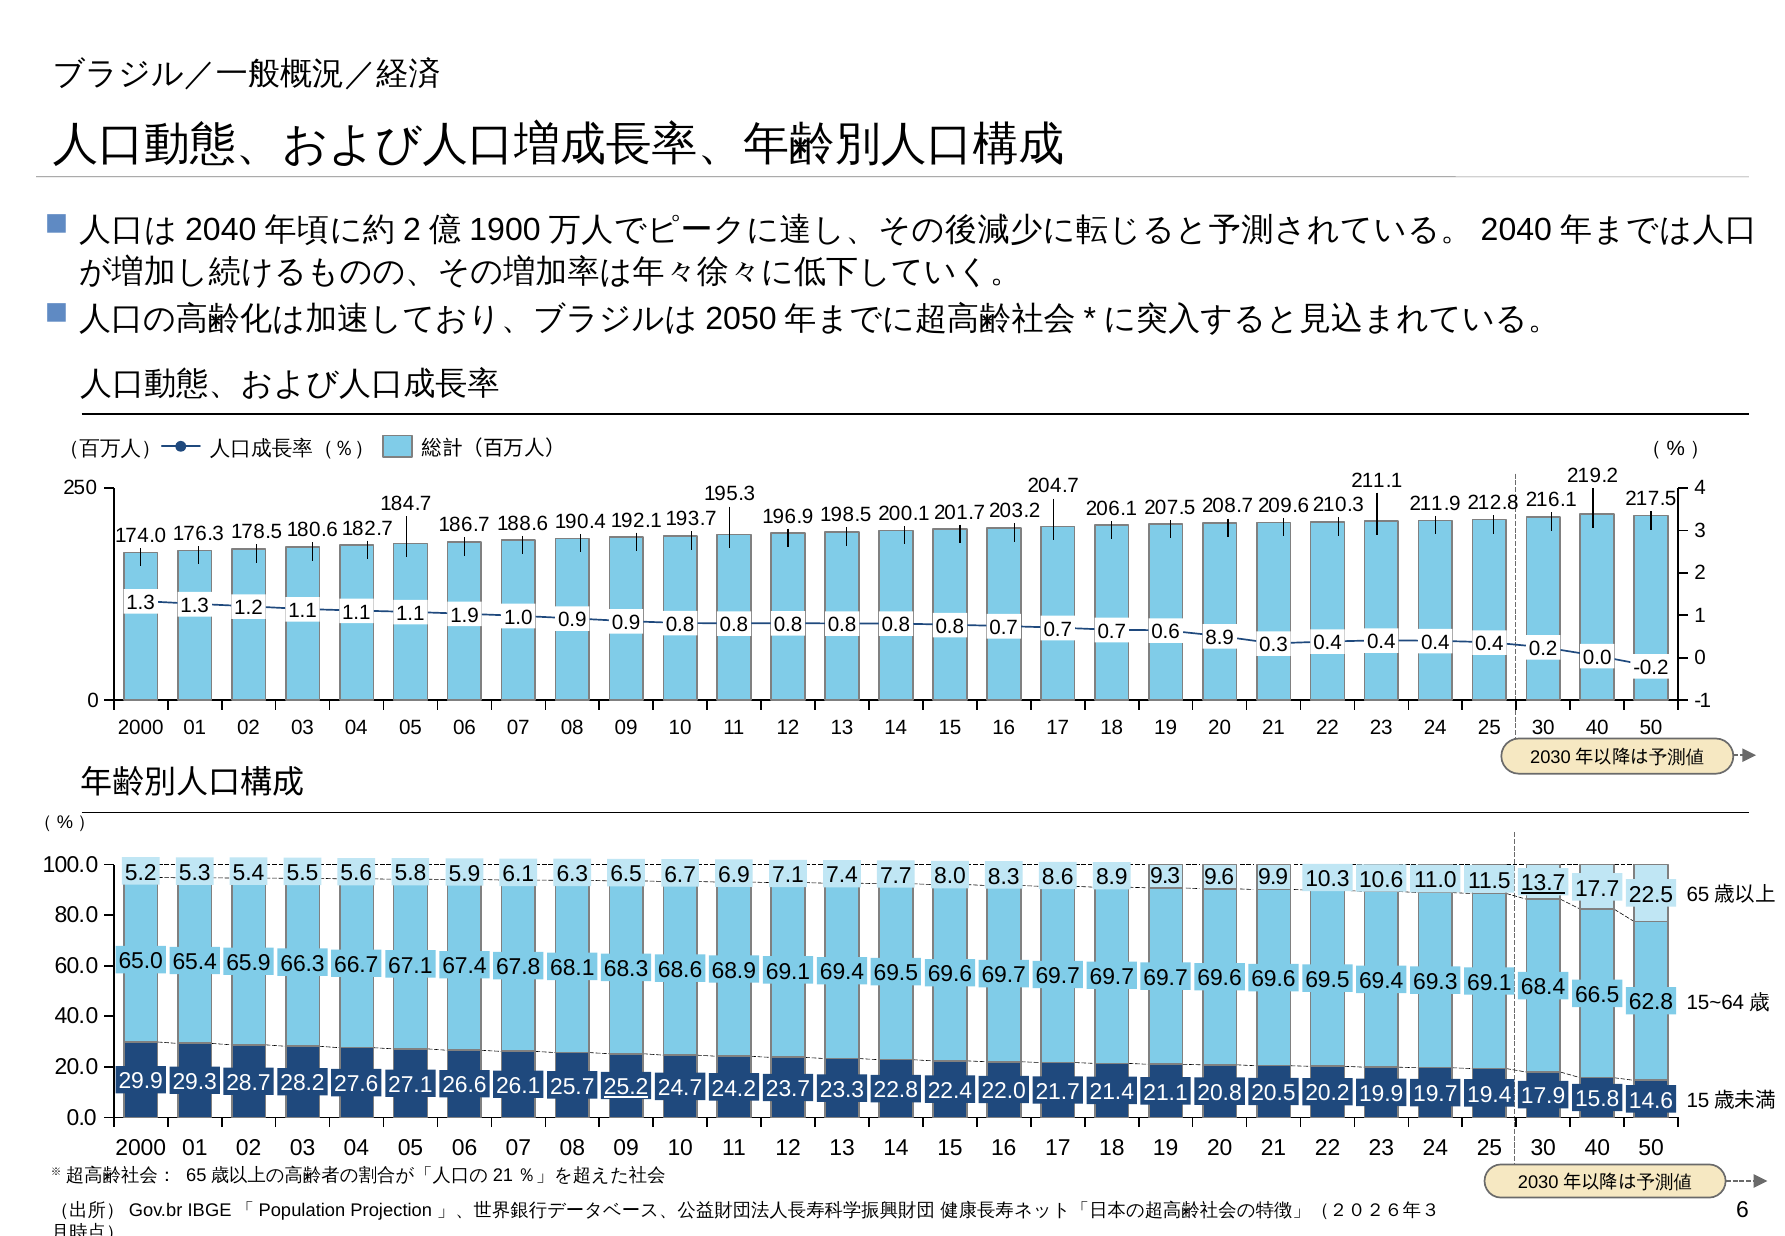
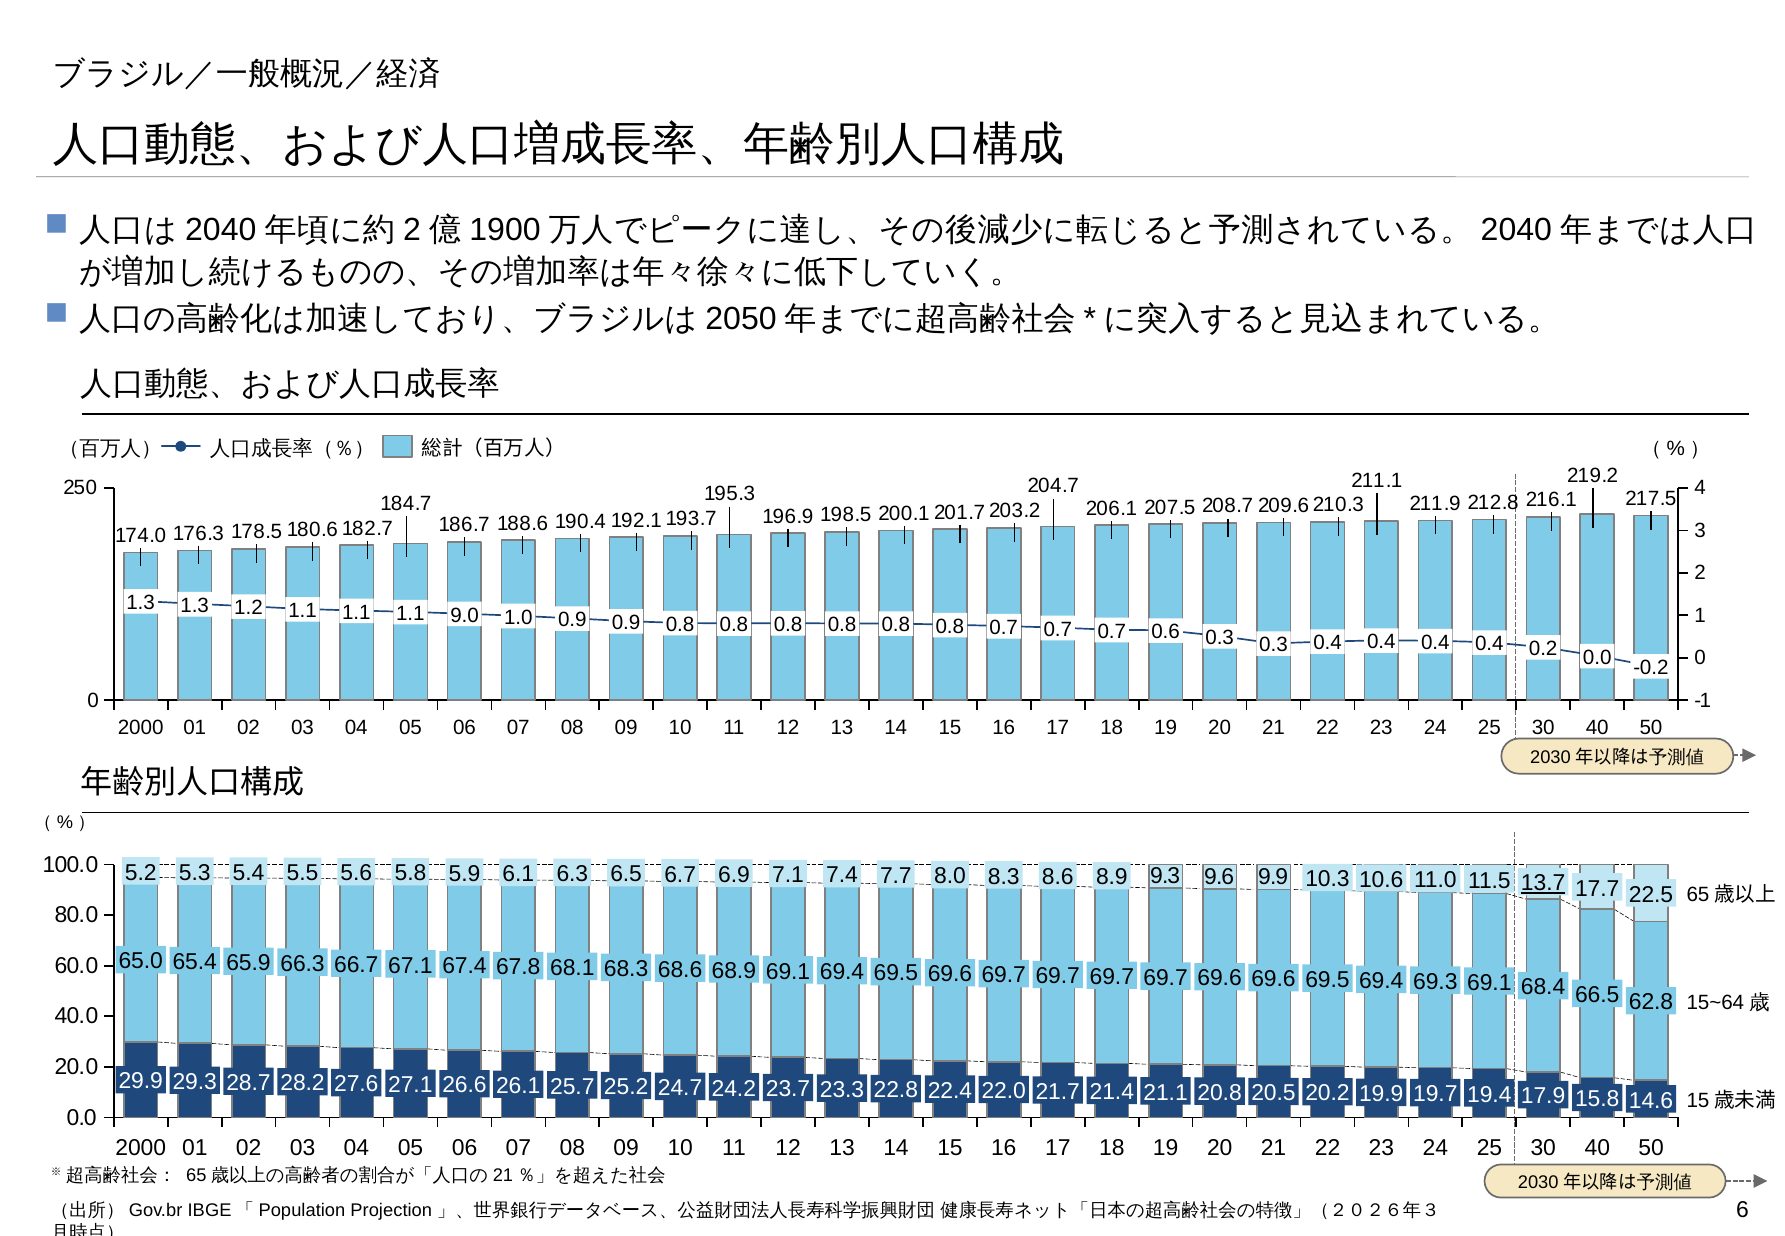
1.9: 1.9 -> 9.0
8.9 at (1220, 638): 8.9 -> 0.3
25.2 underline: present -> none
